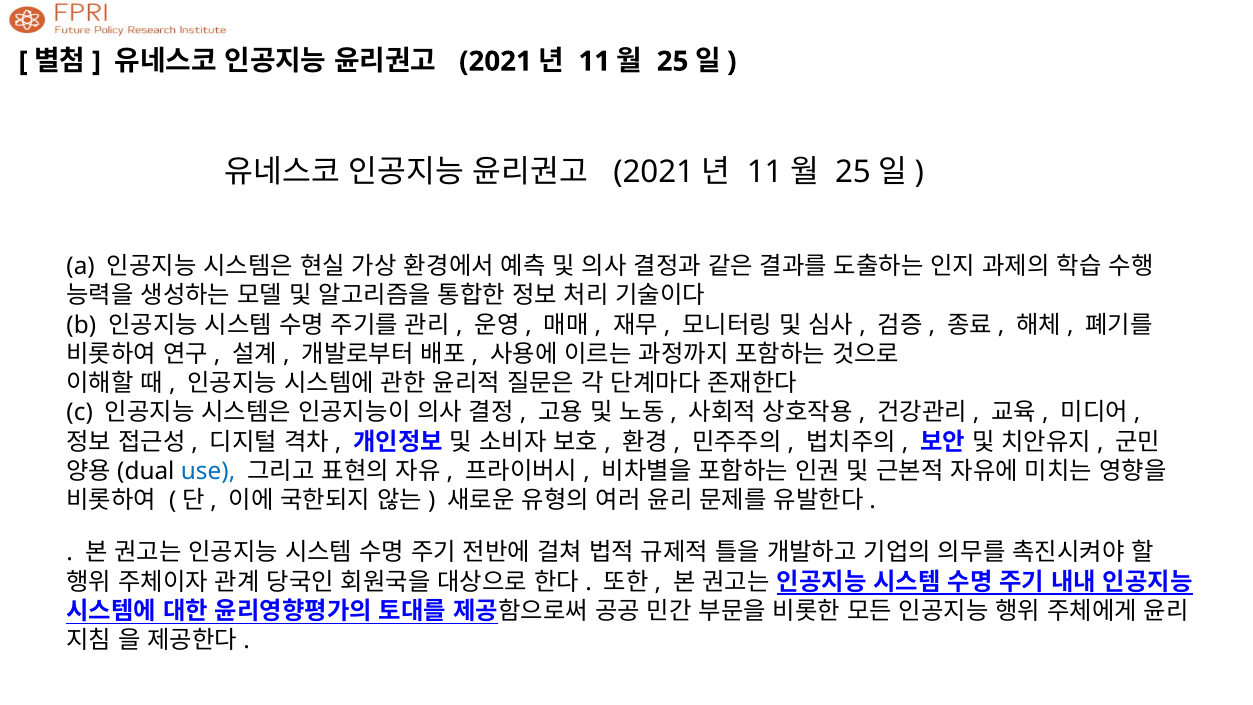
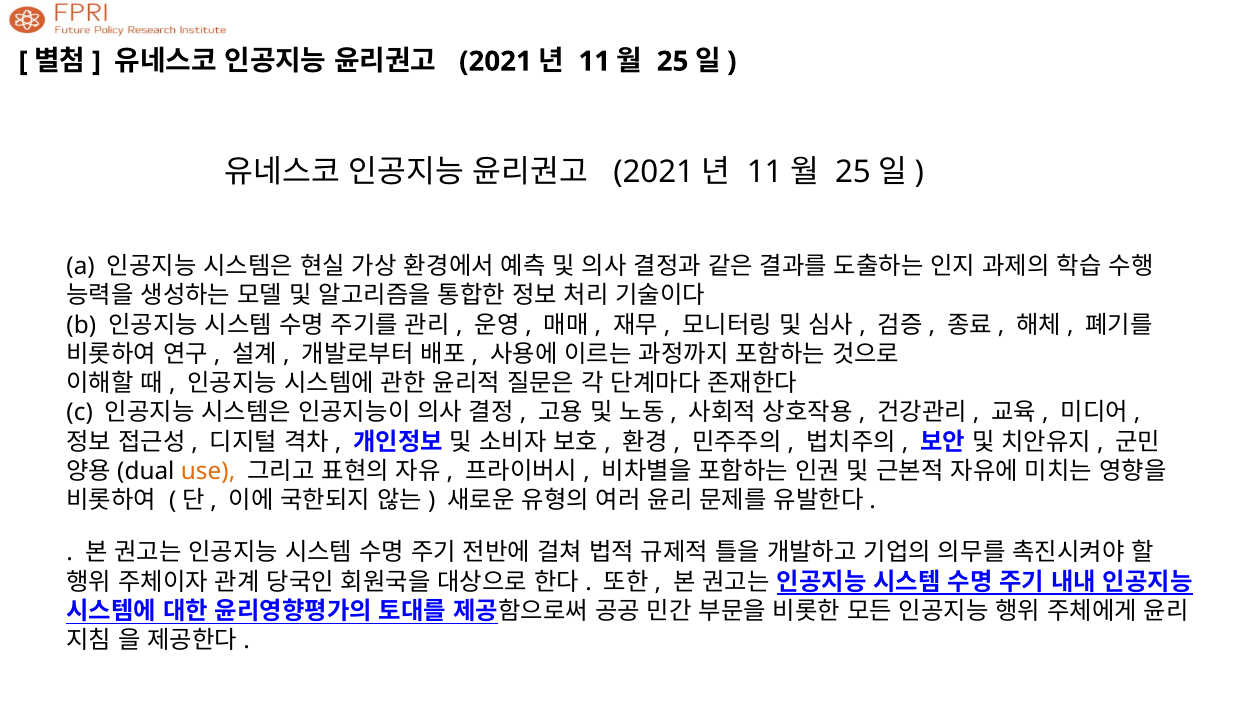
use colour: blue -> orange
